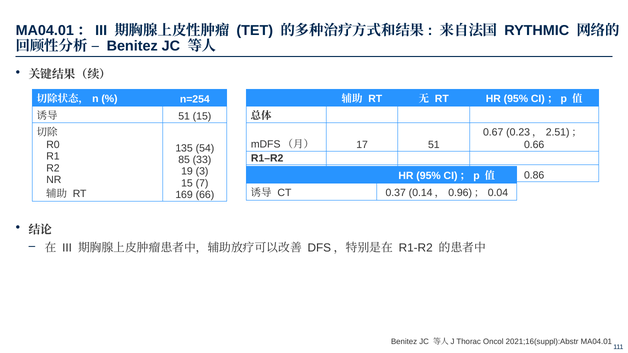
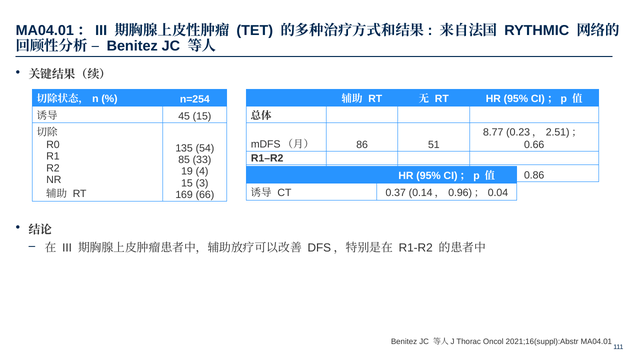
51 at (184, 116): 51 -> 45
0.67: 0.67 -> 8.77
17: 17 -> 86
3: 3 -> 4
7: 7 -> 3
